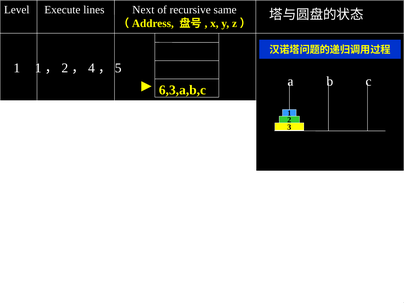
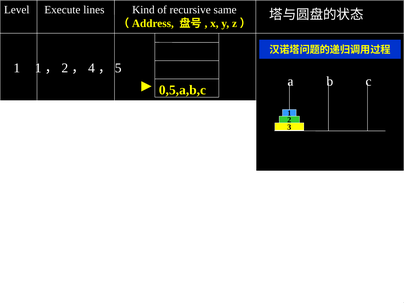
Next: Next -> Kind
6,3,a,b,c: 6,3,a,b,c -> 0,5,a,b,c
